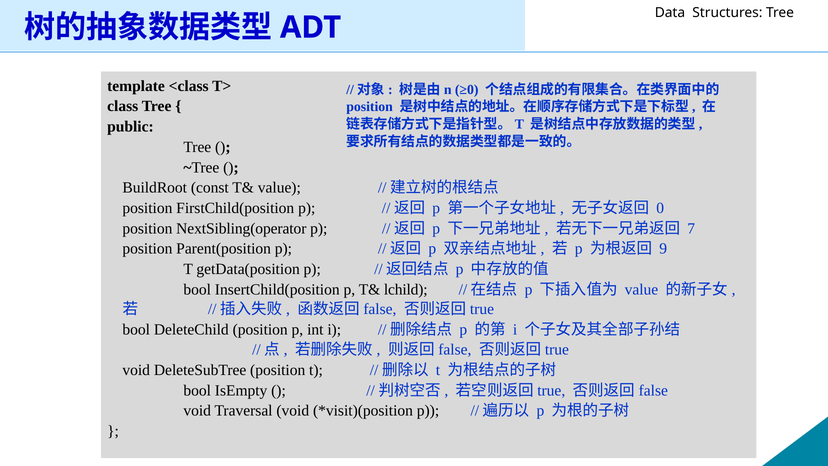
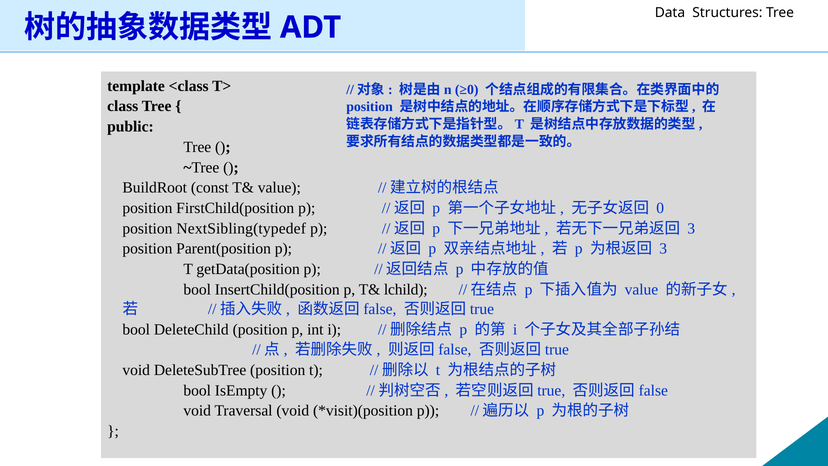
NextSibling(operator: NextSibling(operator -> NextSibling(typedef
7 at (691, 228): 7 -> 3
9 at (663, 249): 9 -> 3
